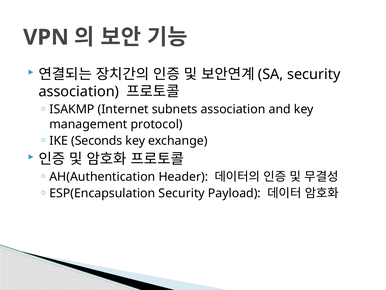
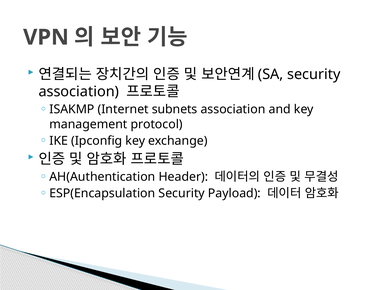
Seconds: Seconds -> Ipconfig
